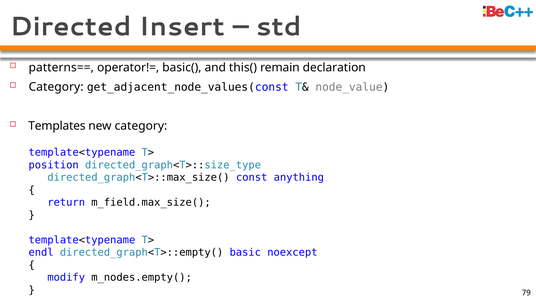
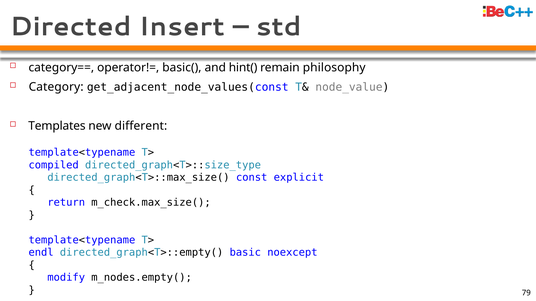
patterns==: patterns== -> category==
this(: this( -> hint(
declaration: declaration -> philosophy
new category: category -> different
position: position -> compiled
anything: anything -> explicit
m_field.max_size(: m_field.max_size( -> m_check.max_size(
